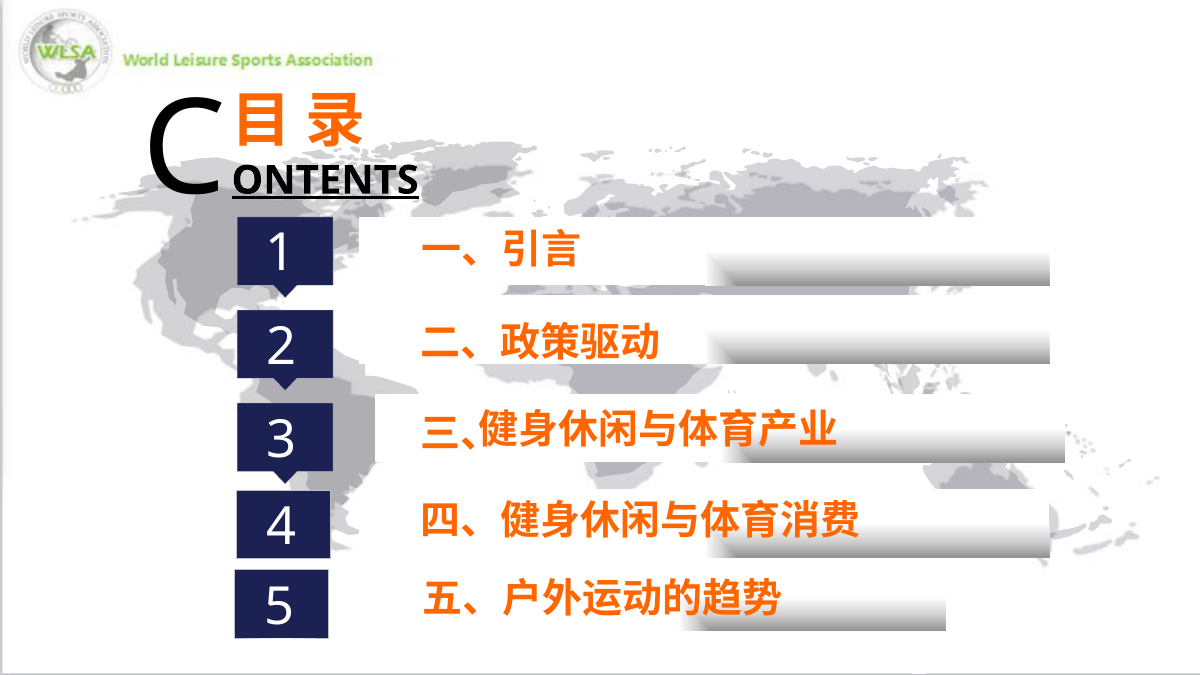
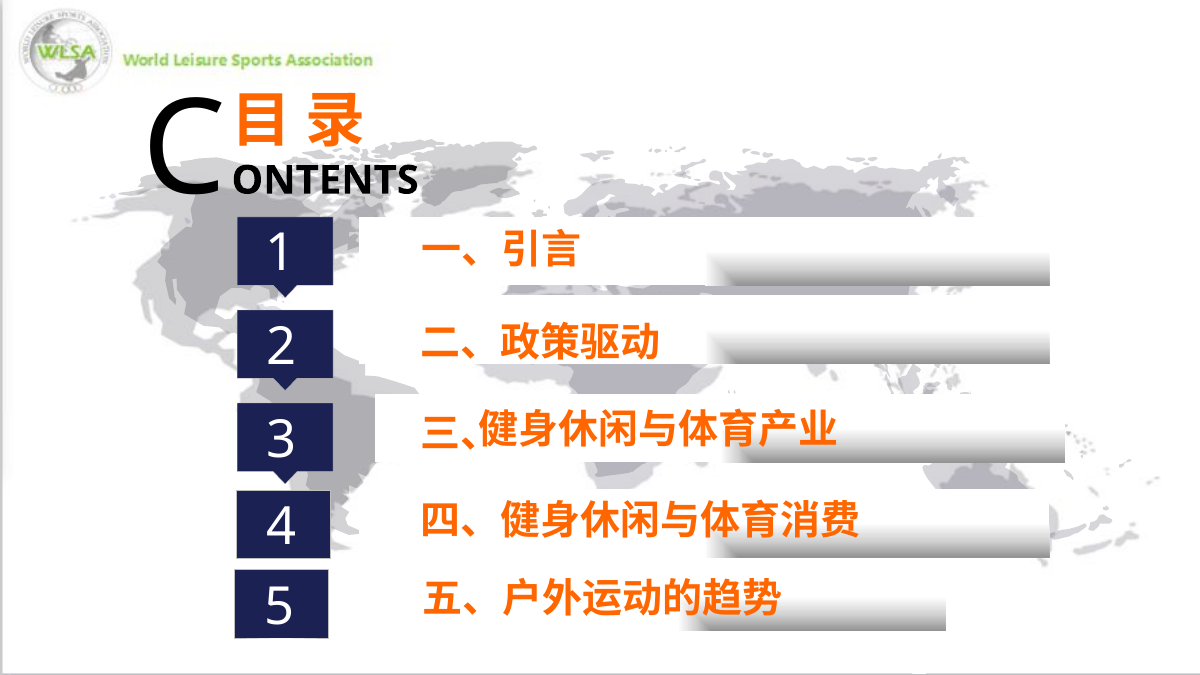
ONTENTS underline: present -> none
